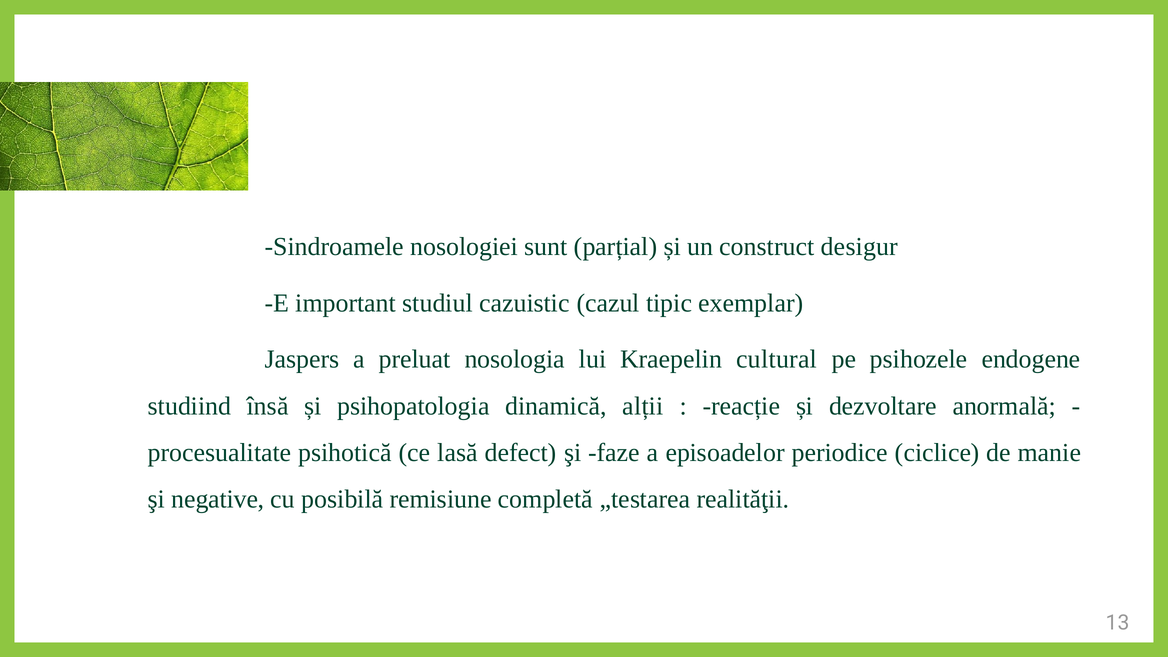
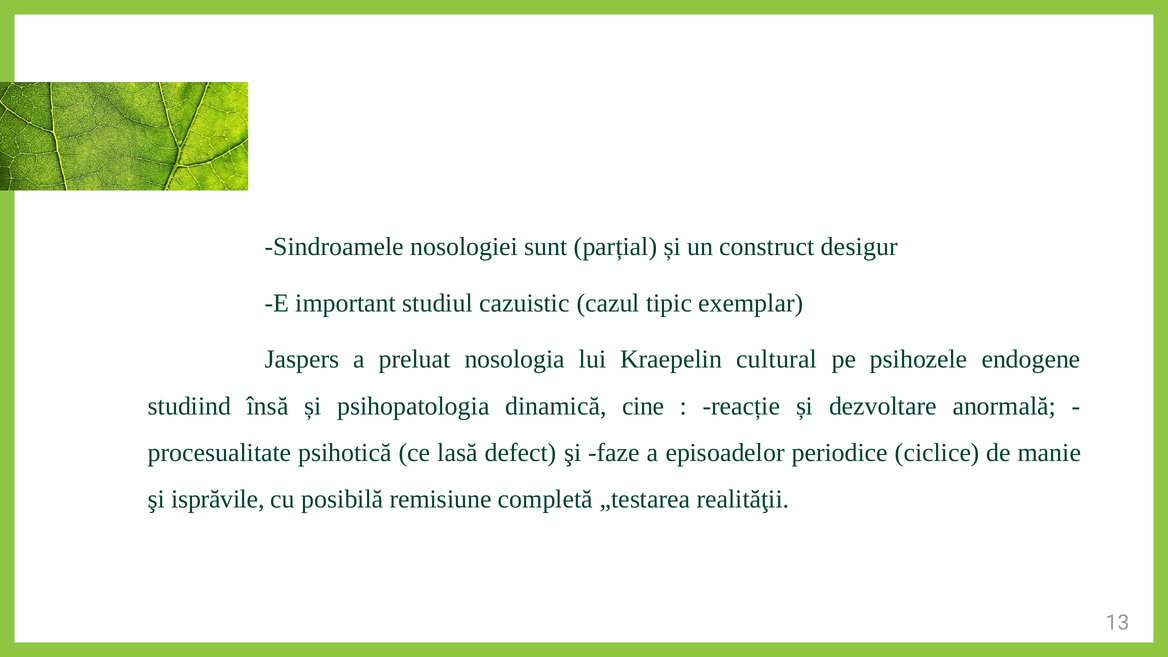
alții: alții -> cine
negative: negative -> isprăvile
